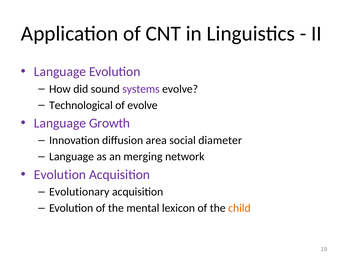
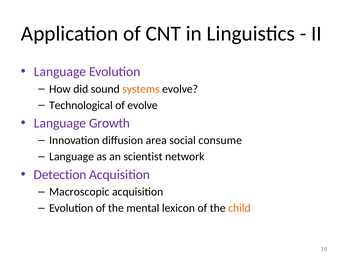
systems colour: purple -> orange
diameter: diameter -> consume
merging: merging -> scientist
Evolution at (60, 175): Evolution -> Detection
Evolutionary: Evolutionary -> Macroscopic
